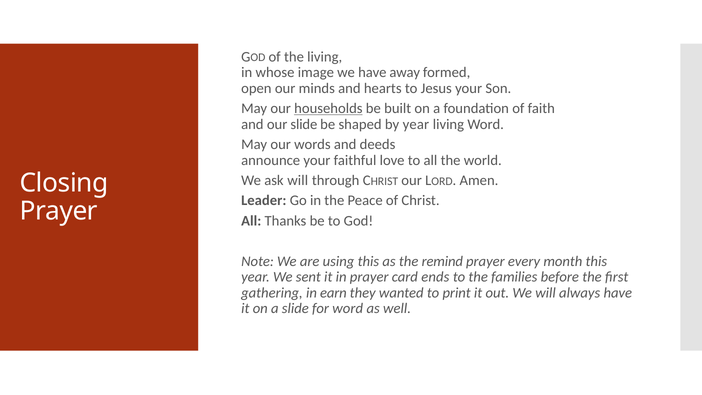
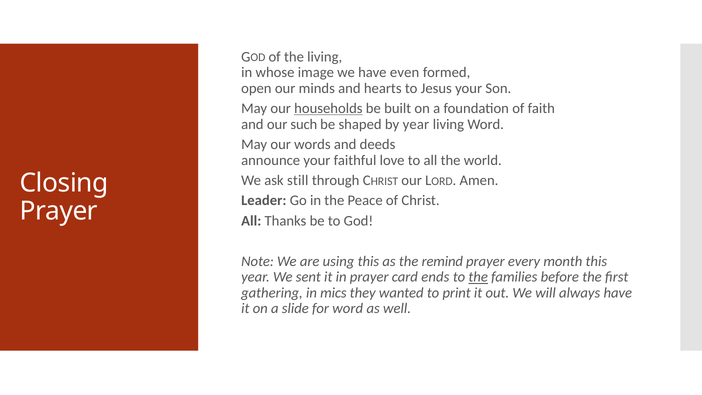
away: away -> even
our slide: slide -> such
ask will: will -> still
the at (478, 277) underline: none -> present
earn: earn -> mics
